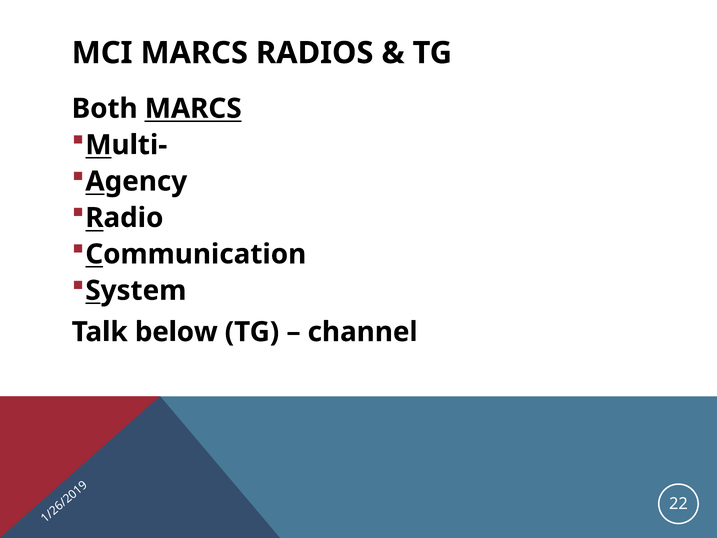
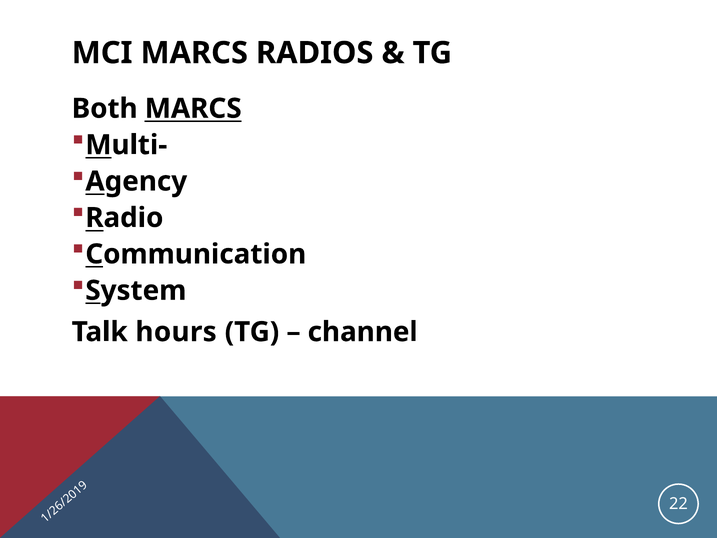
below: below -> hours
